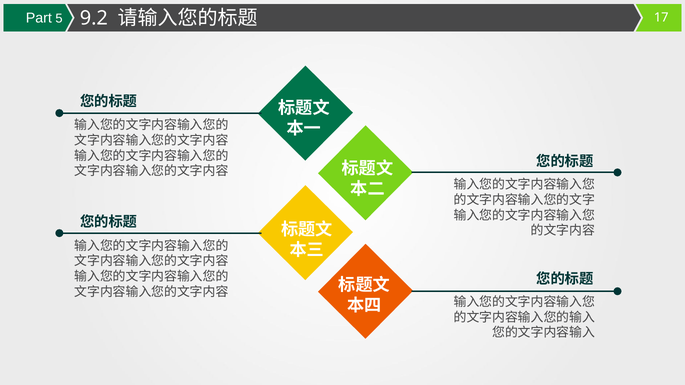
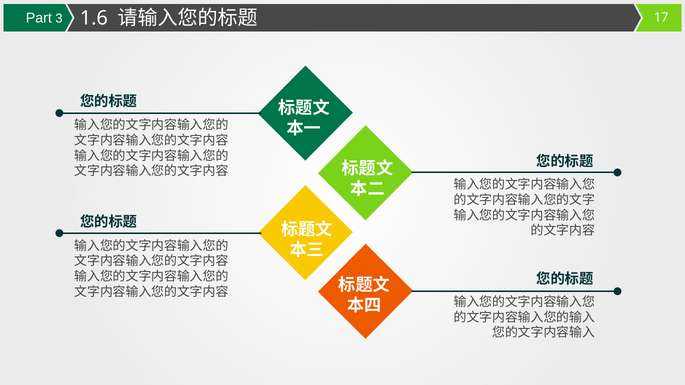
5: 5 -> 3
9.2: 9.2 -> 1.6
